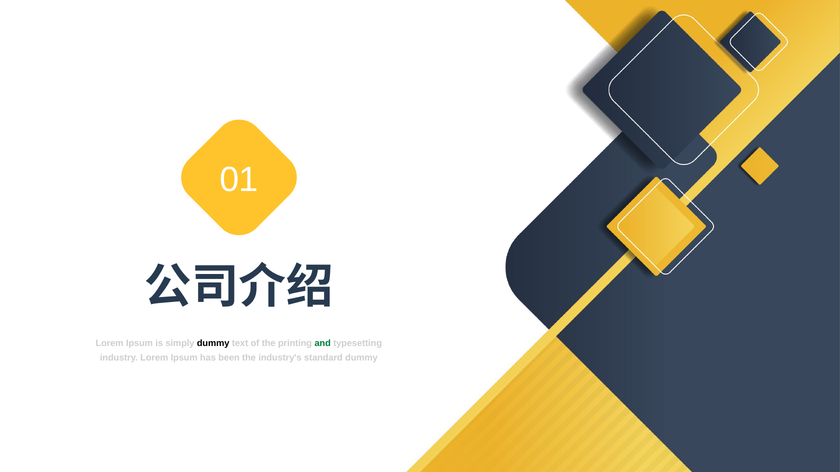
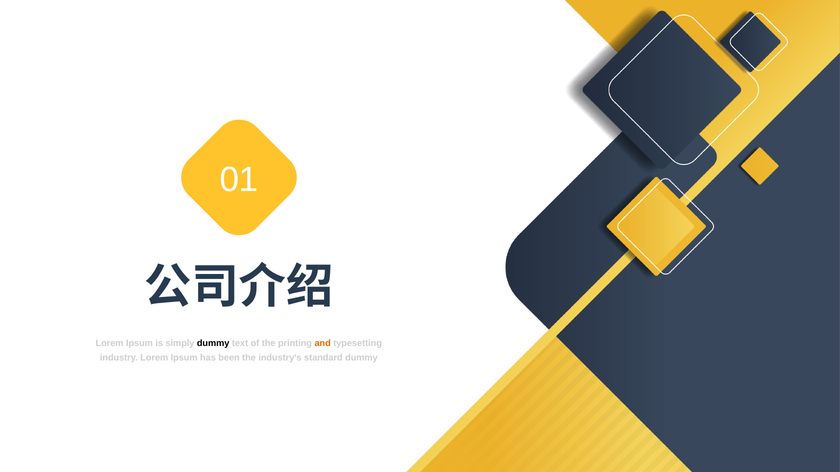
and colour: green -> orange
